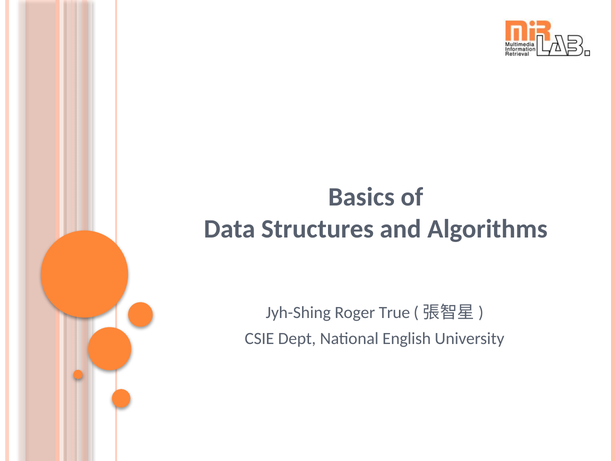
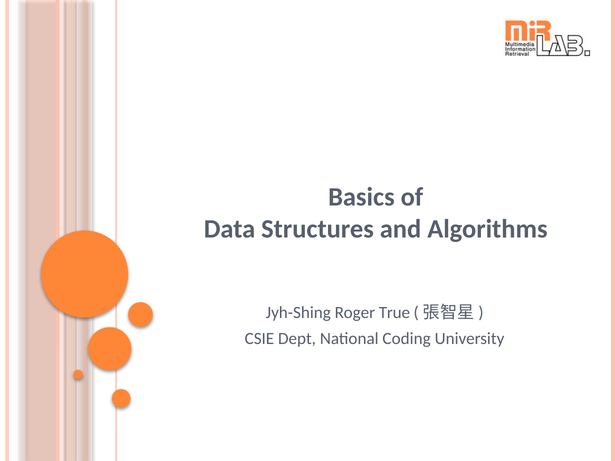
English: English -> Coding
